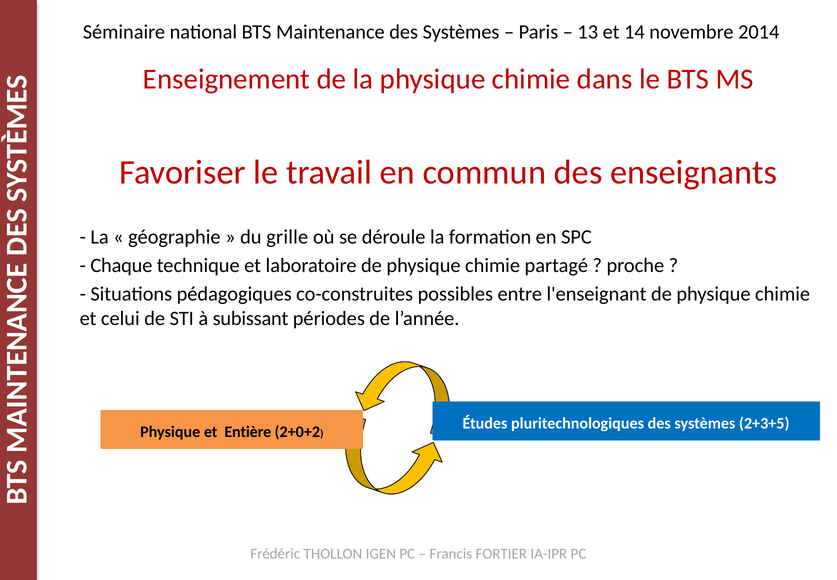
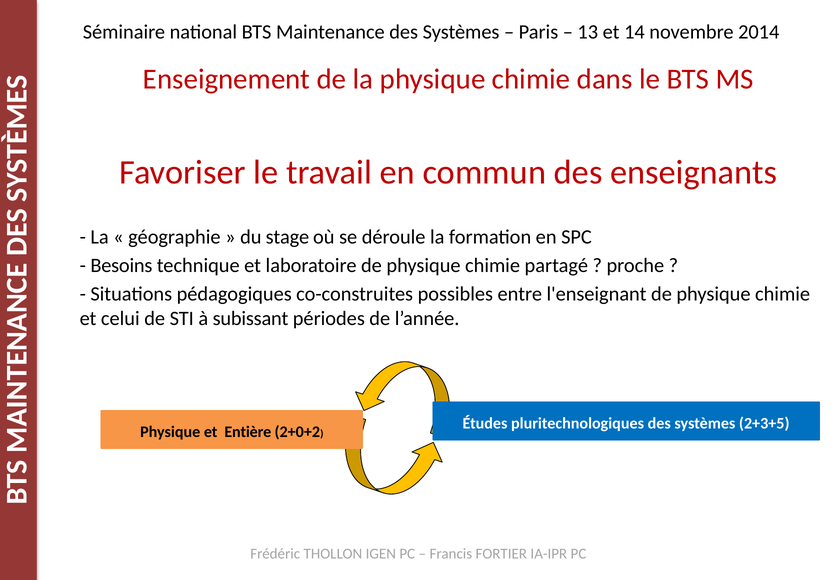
grille: grille -> stage
Chaque: Chaque -> Besoins
